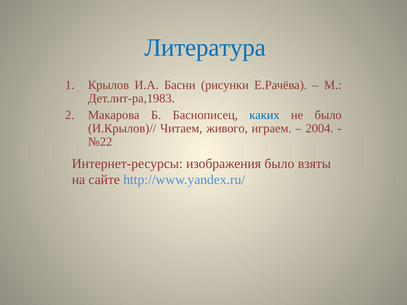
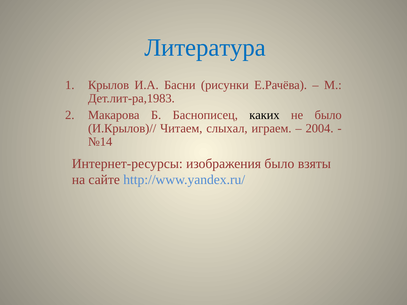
каких colour: blue -> black
живого: живого -> слыхал
№22: №22 -> №14
